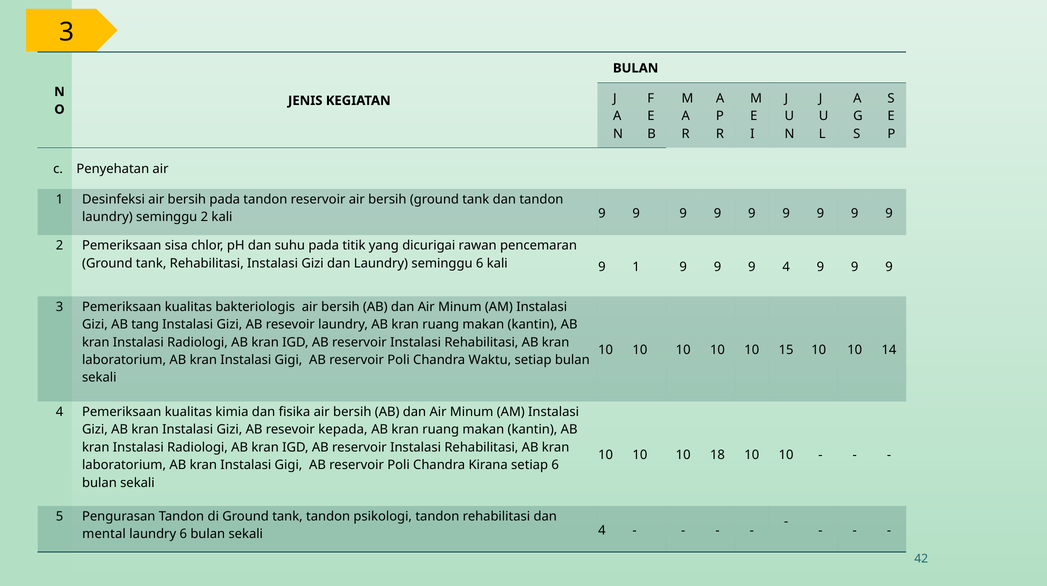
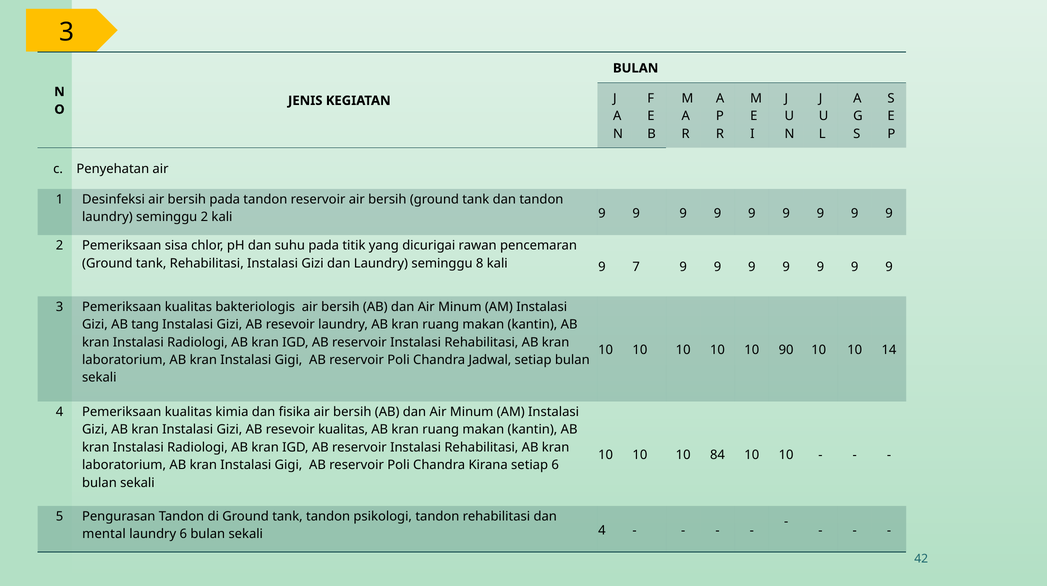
seminggu 6: 6 -> 8
9 1: 1 -> 7
4 at (786, 267): 4 -> 9
15: 15 -> 90
Waktu: Waktu -> Jadwal
resevoir kepada: kepada -> kualitas
18: 18 -> 84
